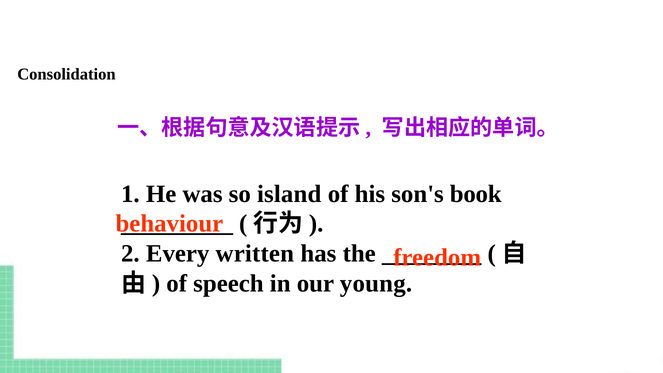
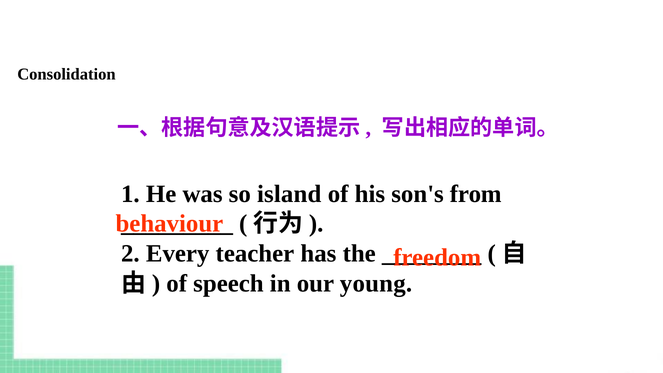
book: book -> from
written: written -> teacher
